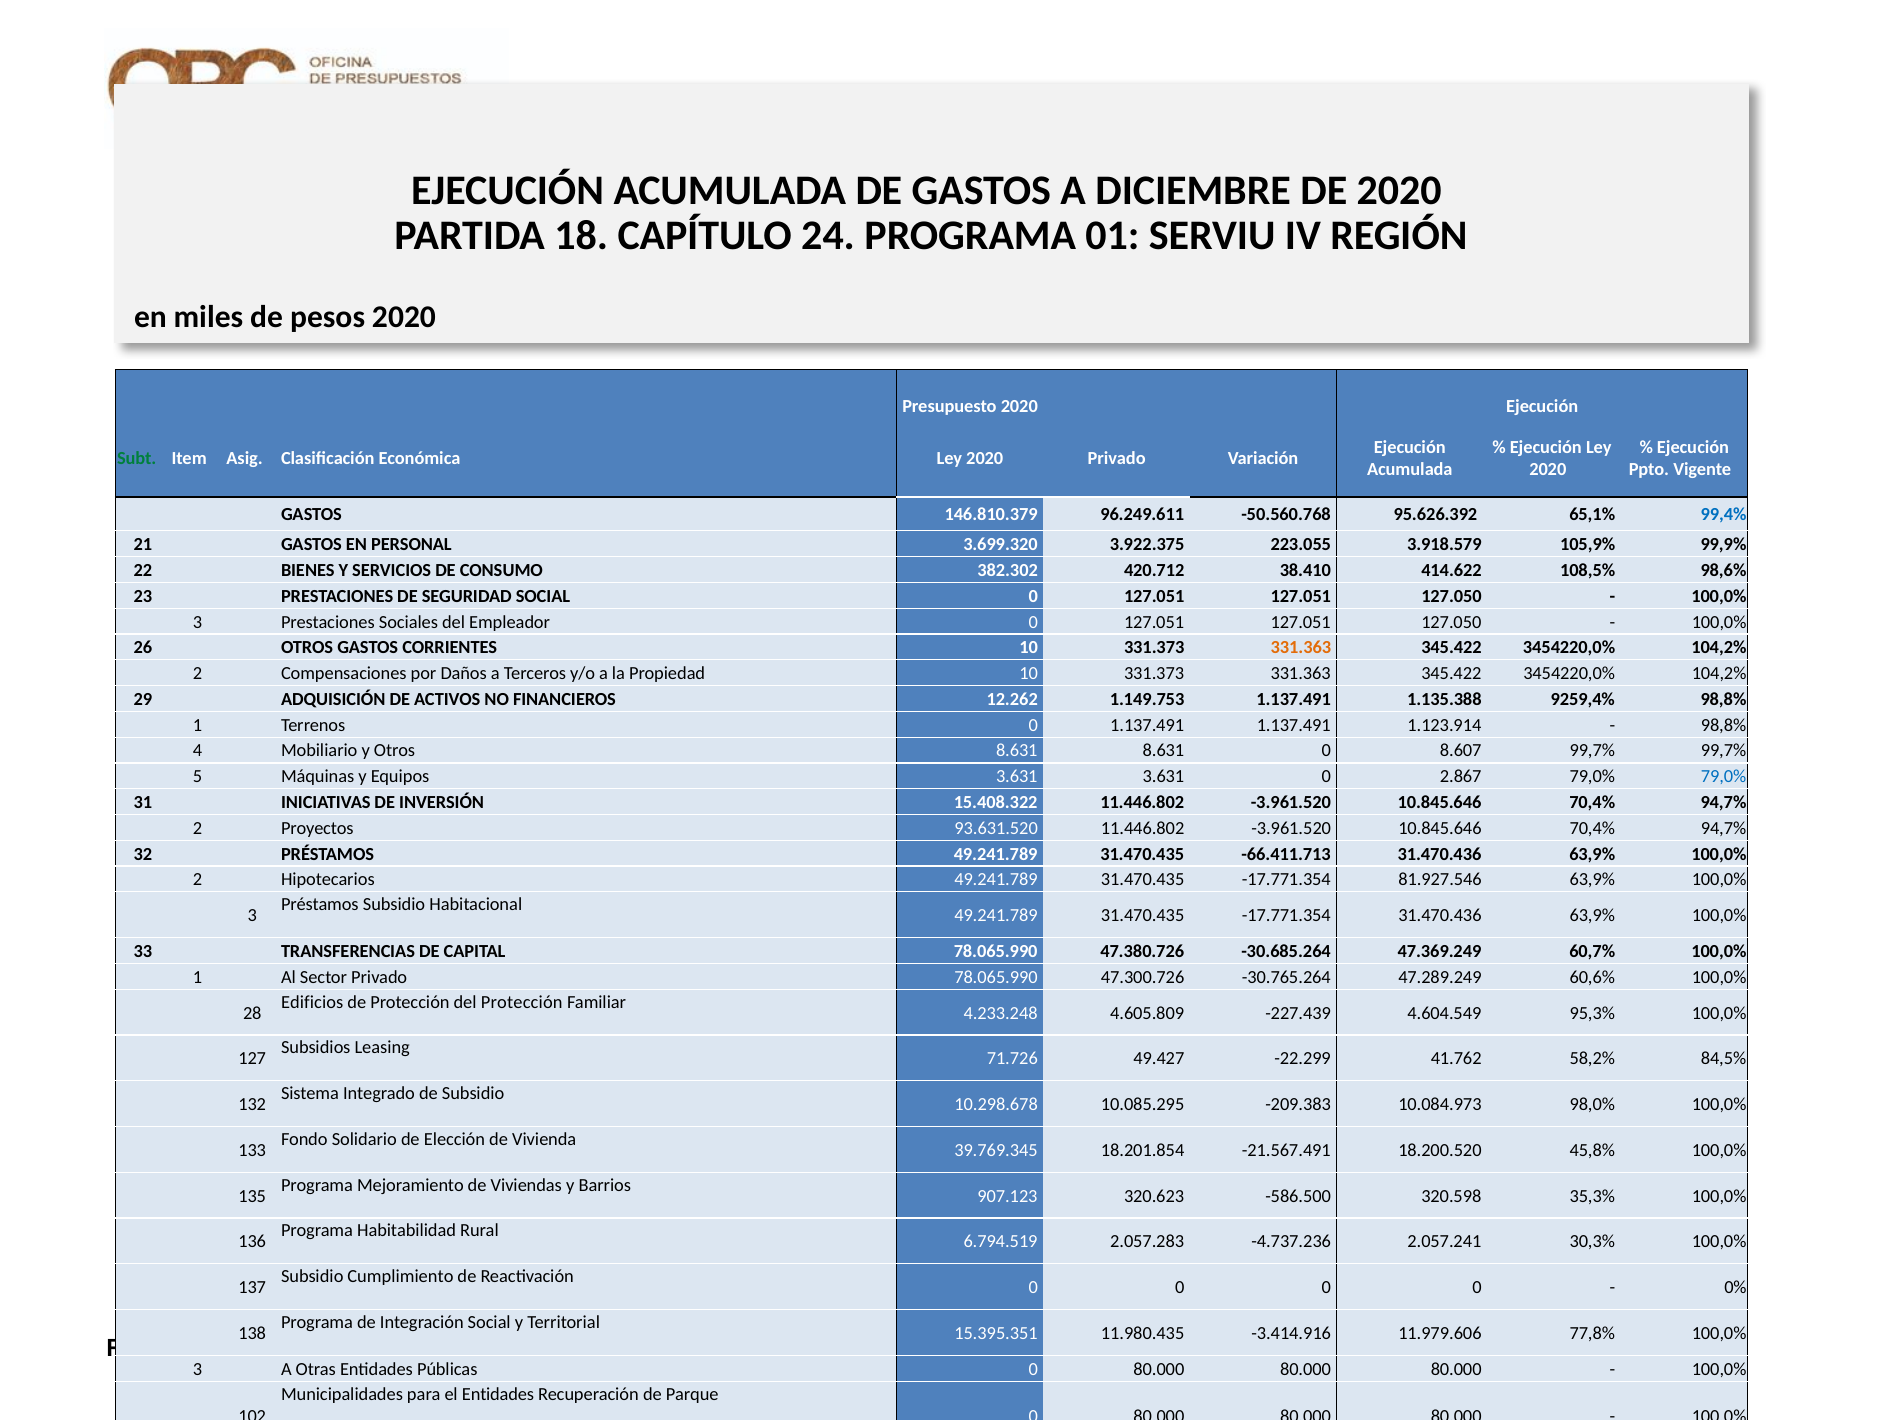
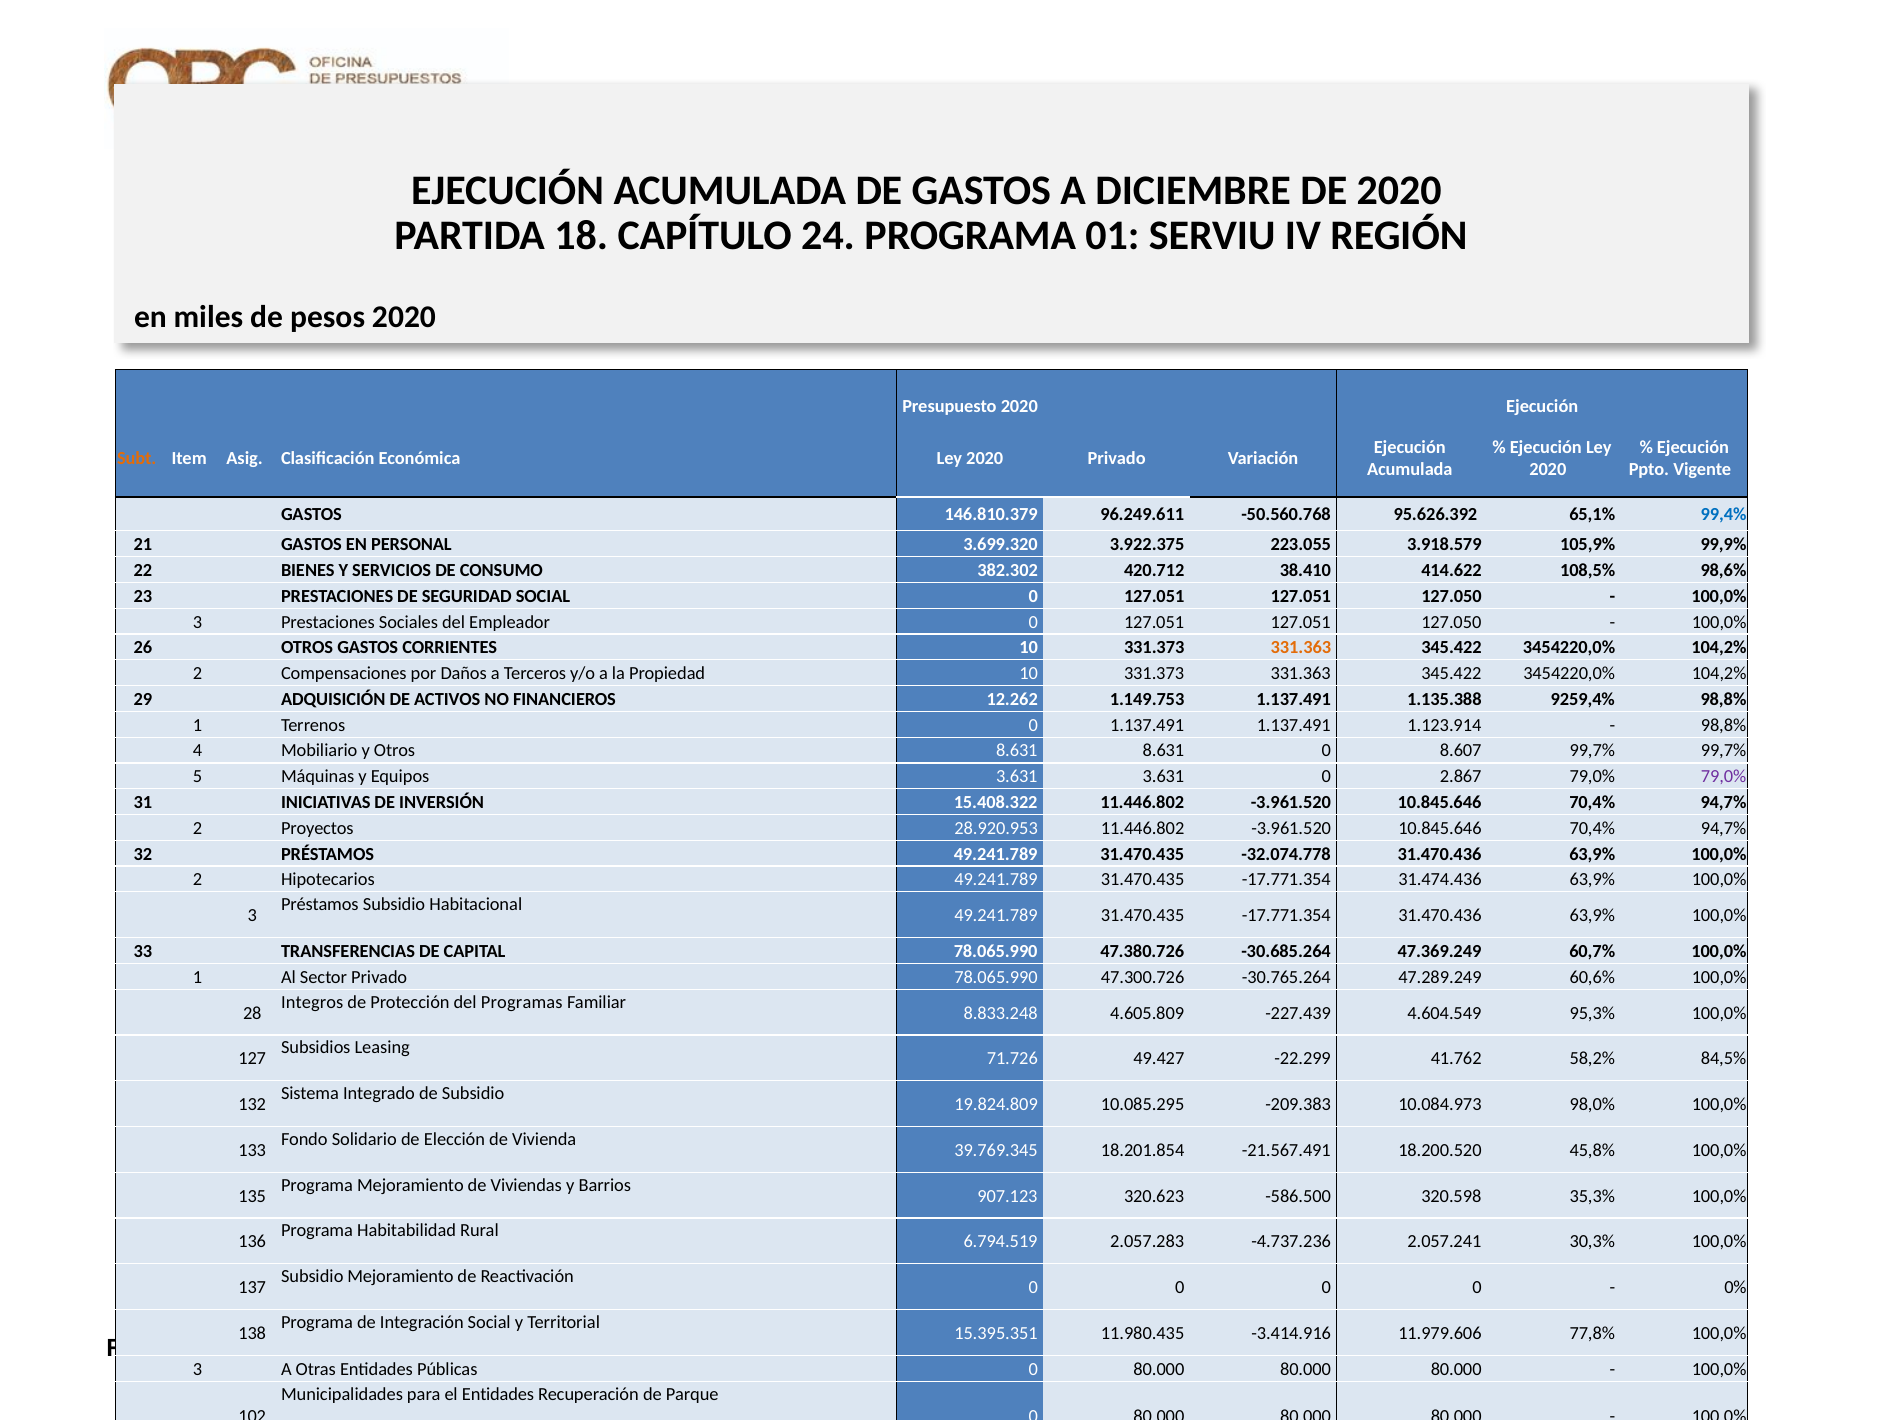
Subt colour: green -> orange
79,0% at (1724, 777) colour: blue -> purple
93.631.520: 93.631.520 -> 28.920.953
-66.411.713: -66.411.713 -> -32.074.778
81.927.546: 81.927.546 -> 31.474.436
Edificios: Edificios -> Integros
del Protección: Protección -> Programas
4.233.248: 4.233.248 -> 8.833.248
10.298.678: 10.298.678 -> 19.824.809
Subsidio Cumplimiento: Cumplimiento -> Mejoramiento
